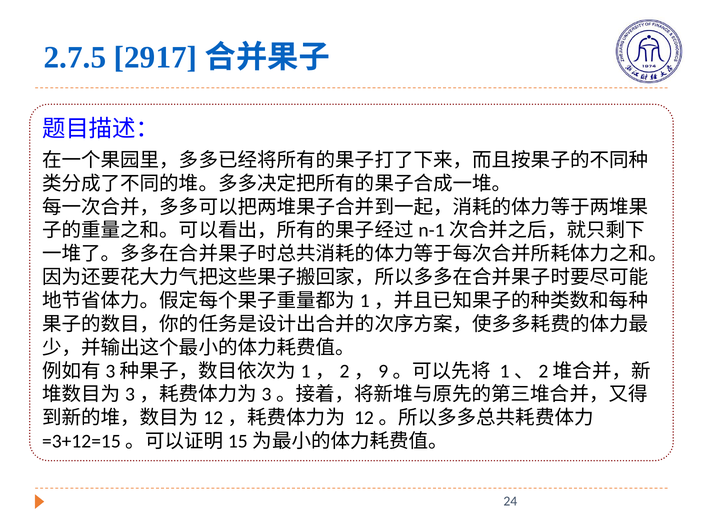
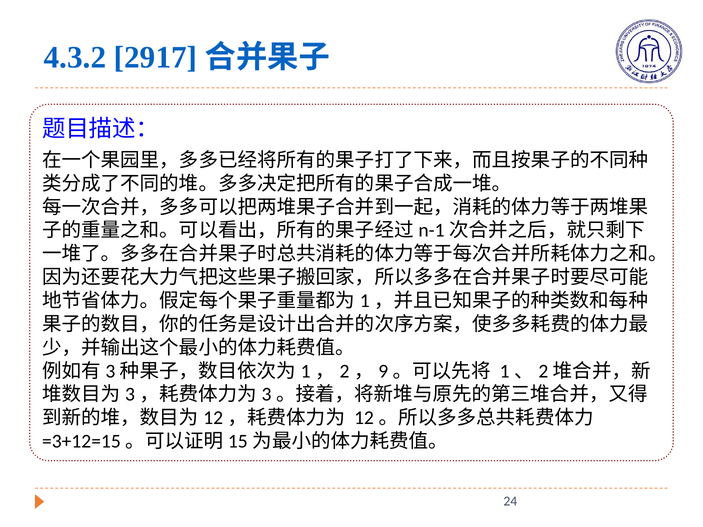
2.7.5: 2.7.5 -> 4.3.2
